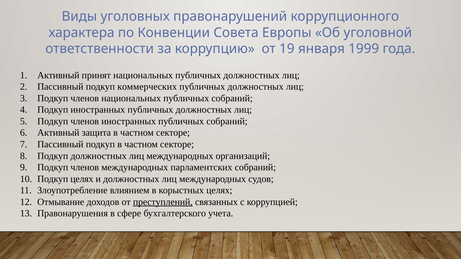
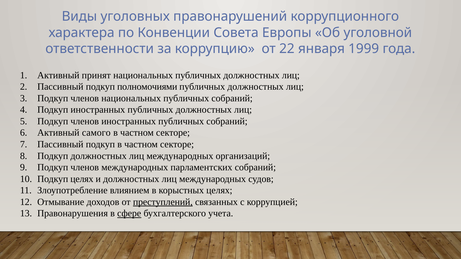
19: 19 -> 22
коммерческих: коммерческих -> полномочиями
защита: защита -> самого
сфере underline: none -> present
